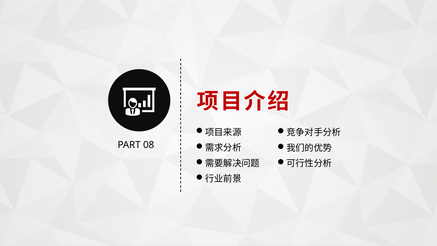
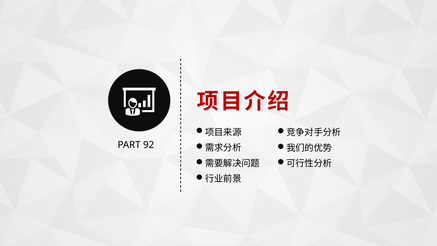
08: 08 -> 92
